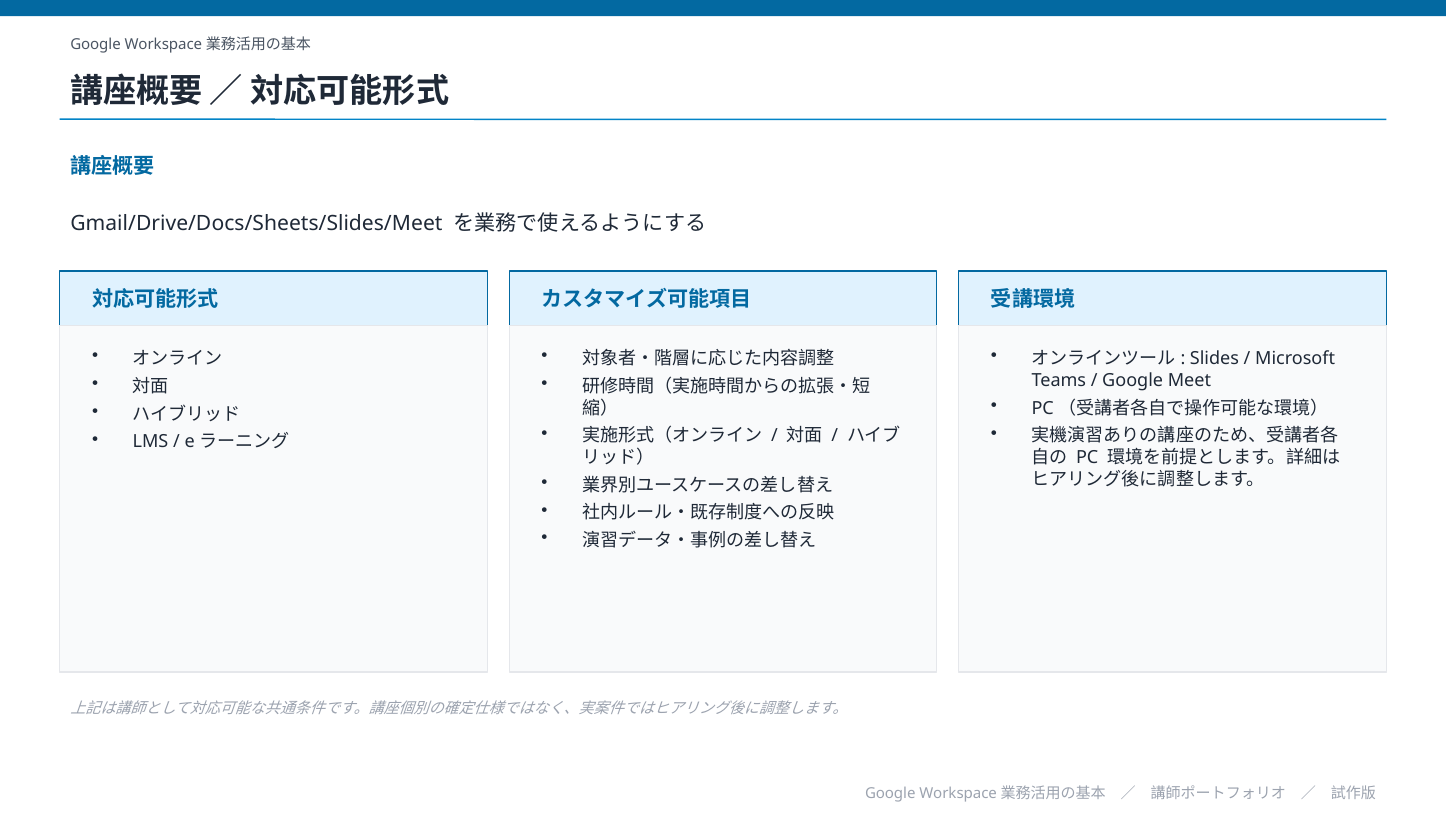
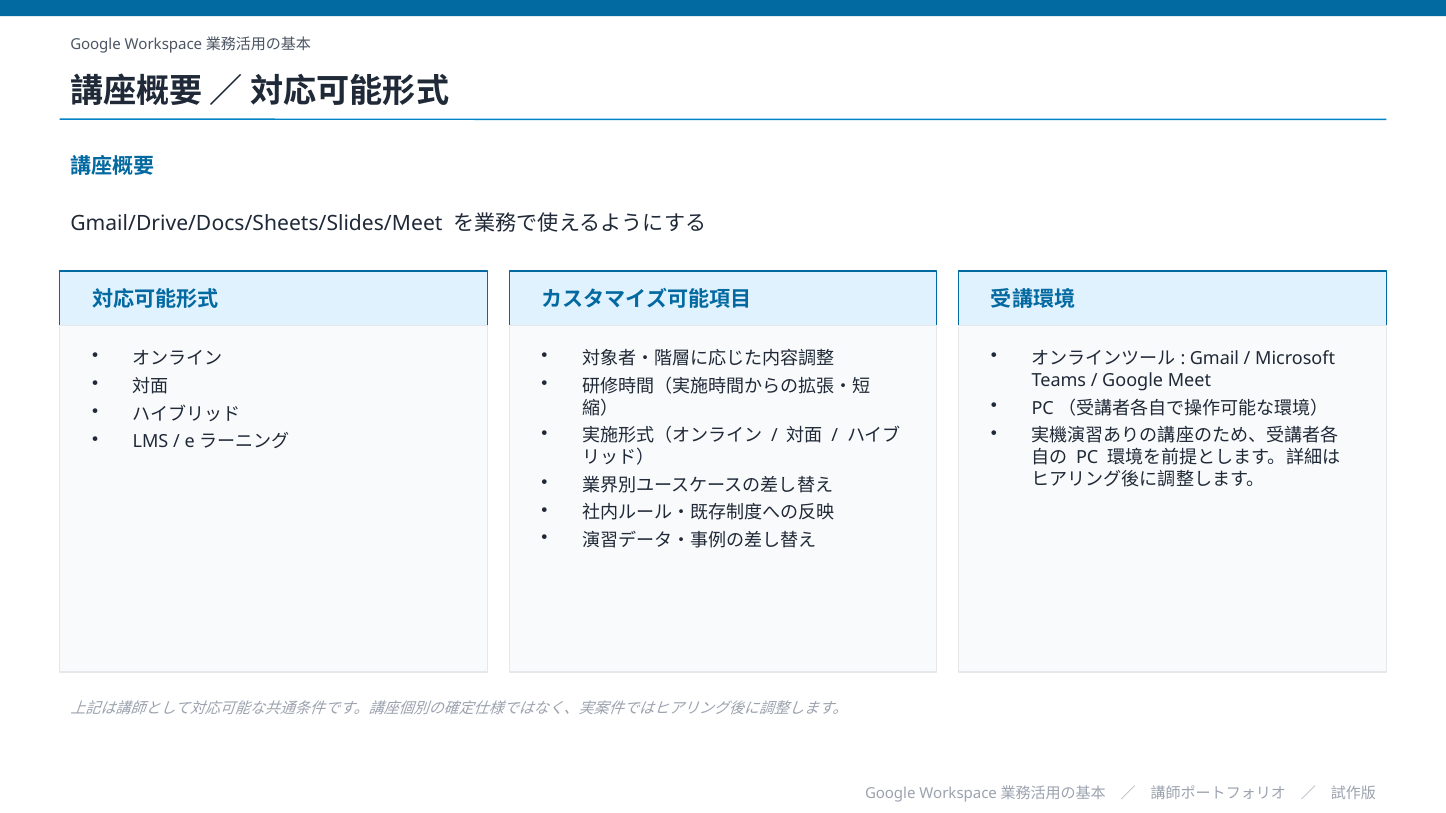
Slides: Slides -> Gmail
